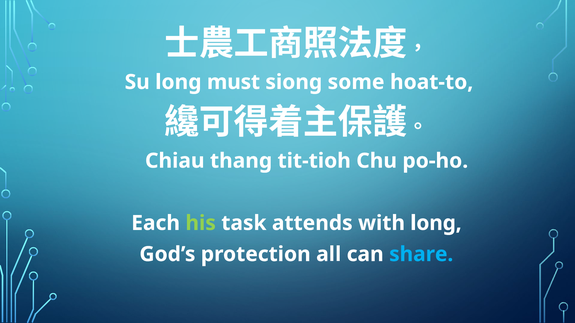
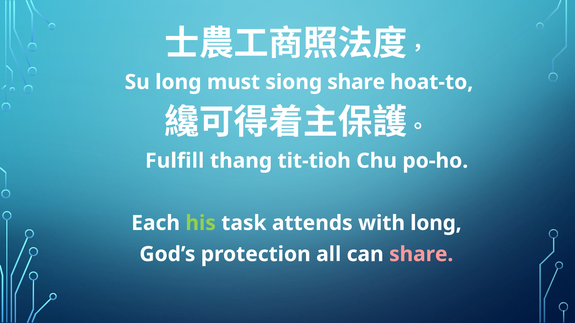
siong some: some -> share
Chiau: Chiau -> Fulfill
share at (421, 255) colour: light blue -> pink
